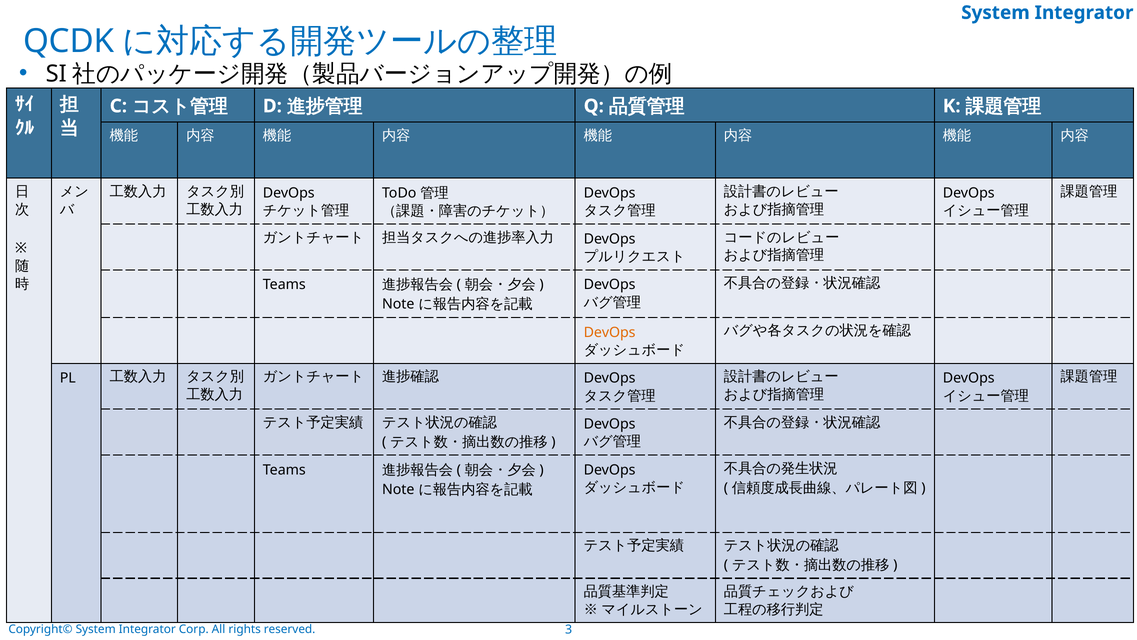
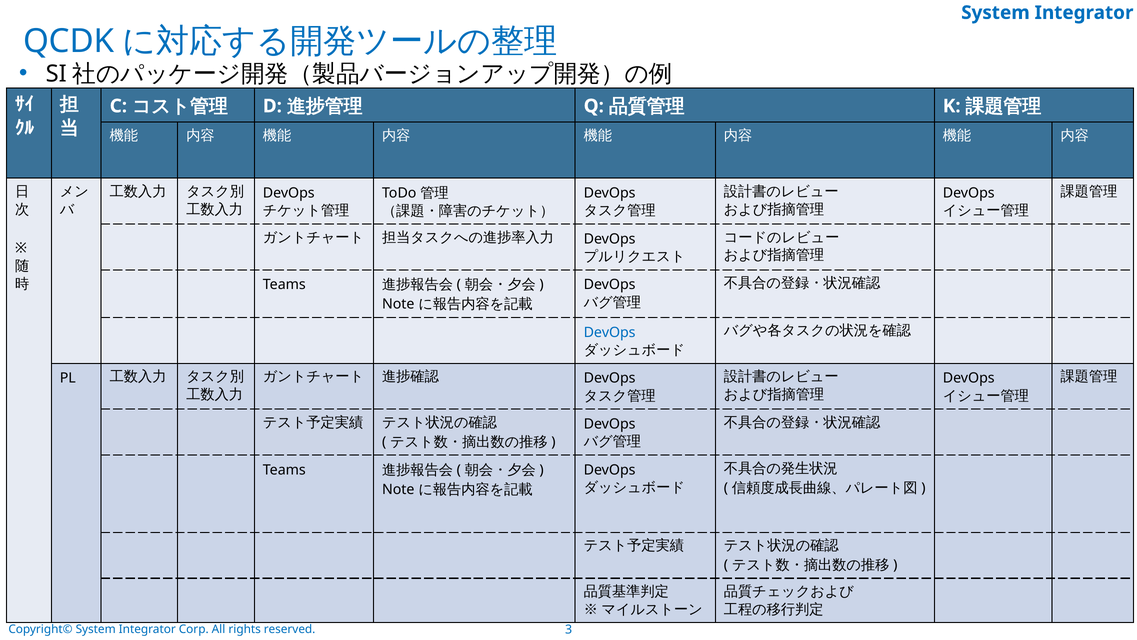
DevOps at (610, 332) colour: orange -> blue
